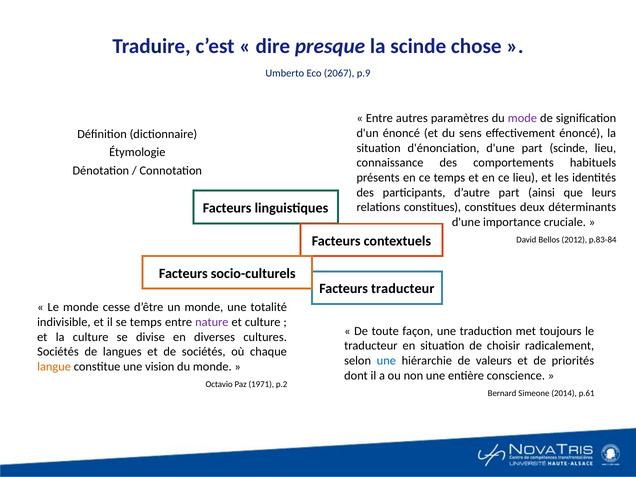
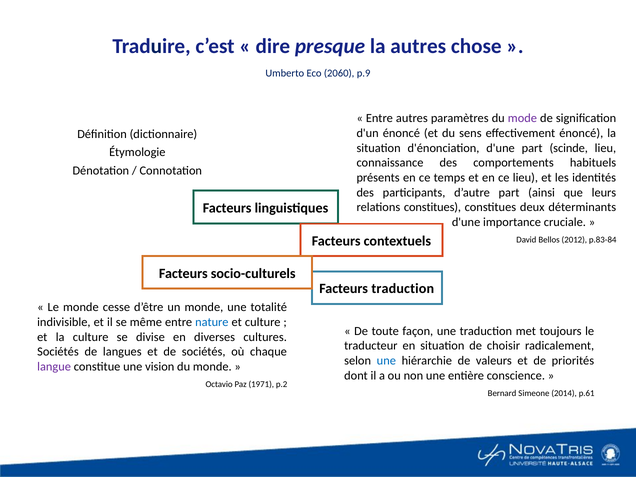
la scinde: scinde -> autres
2067: 2067 -> 2060
Facteurs traducteur: traducteur -> traduction
se temps: temps -> même
nature colour: purple -> blue
langue colour: orange -> purple
